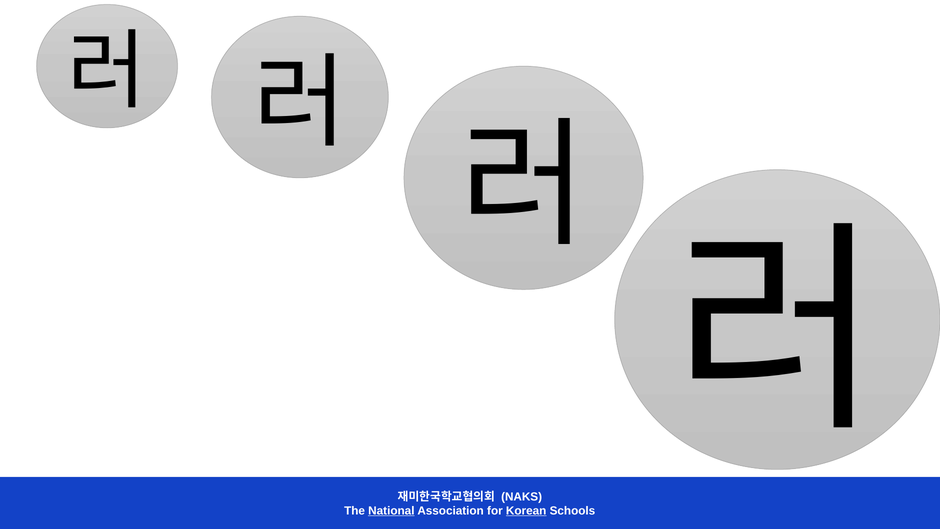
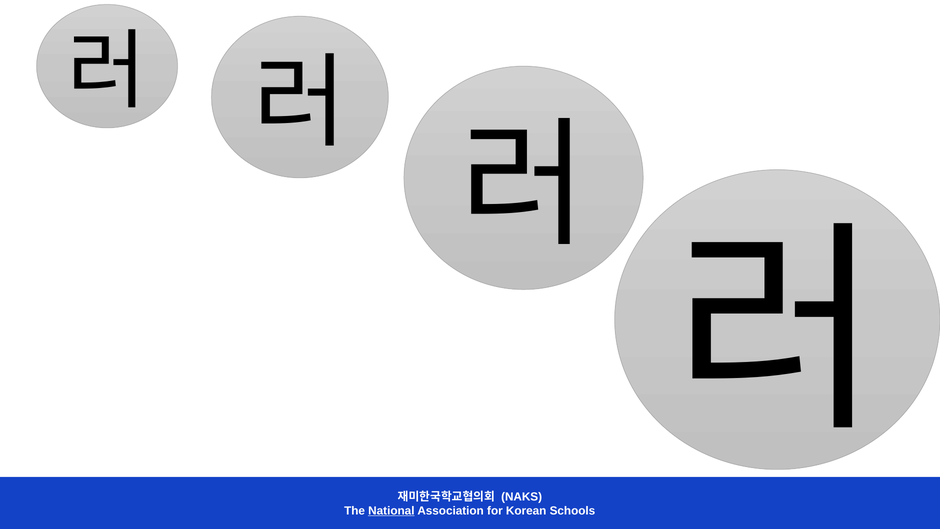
Korean underline: present -> none
